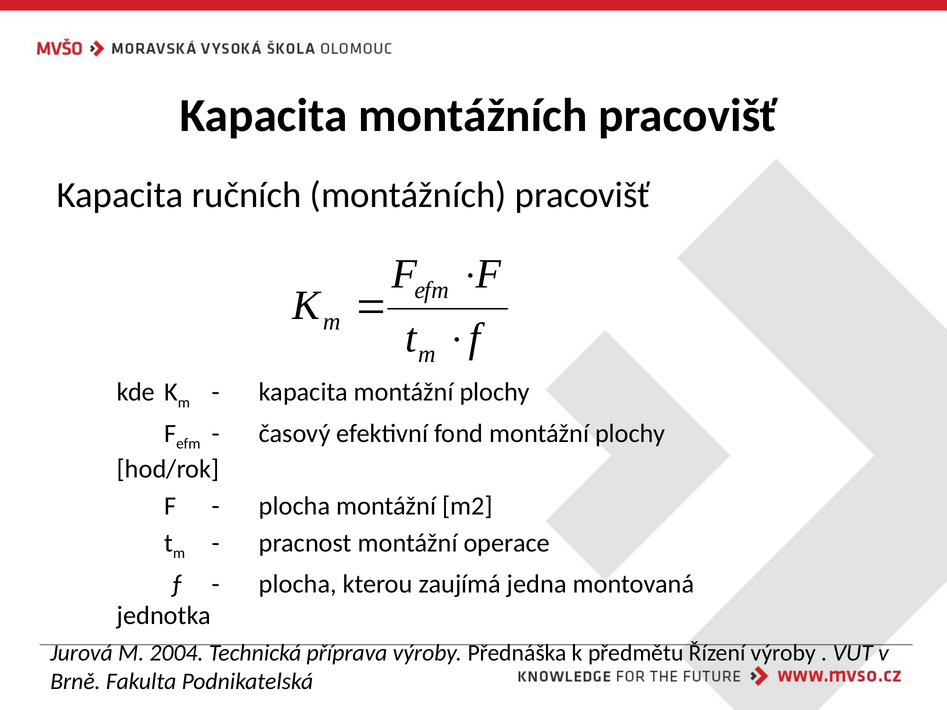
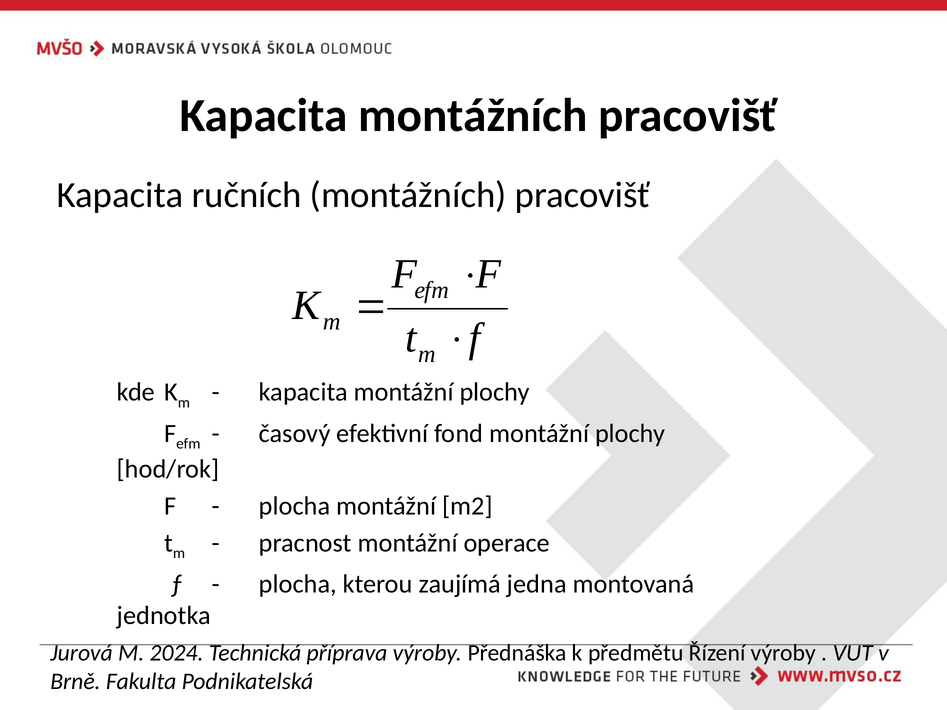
2004: 2004 -> 2024
